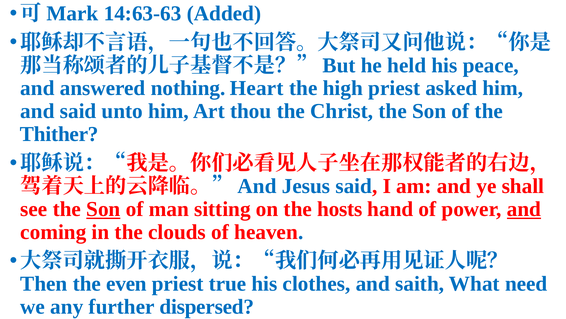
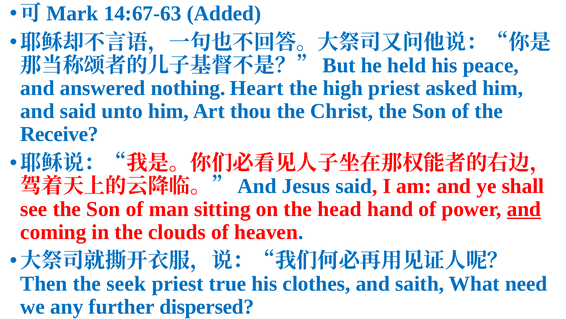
14:63-63: 14:63-63 -> 14:67-63
Thither: Thither -> Receive
Son at (103, 209) underline: present -> none
hosts: hosts -> head
even: even -> seek
